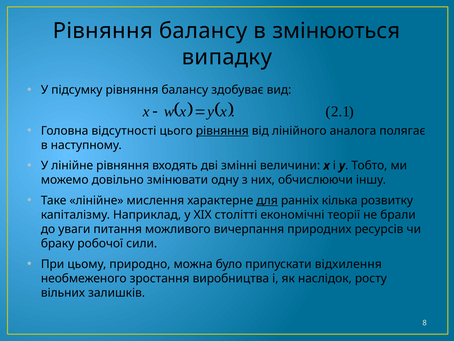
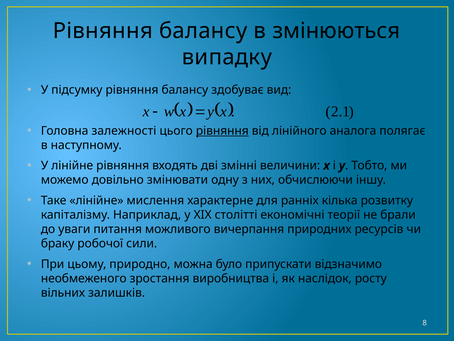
відсутності: відсутності -> залежності
для underline: present -> none
відхилення: відхилення -> відзначимо
